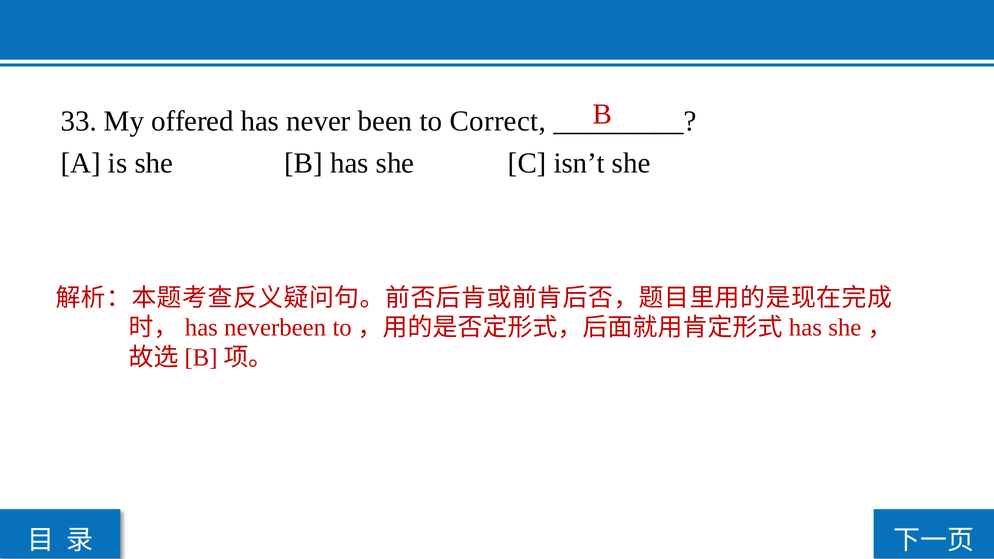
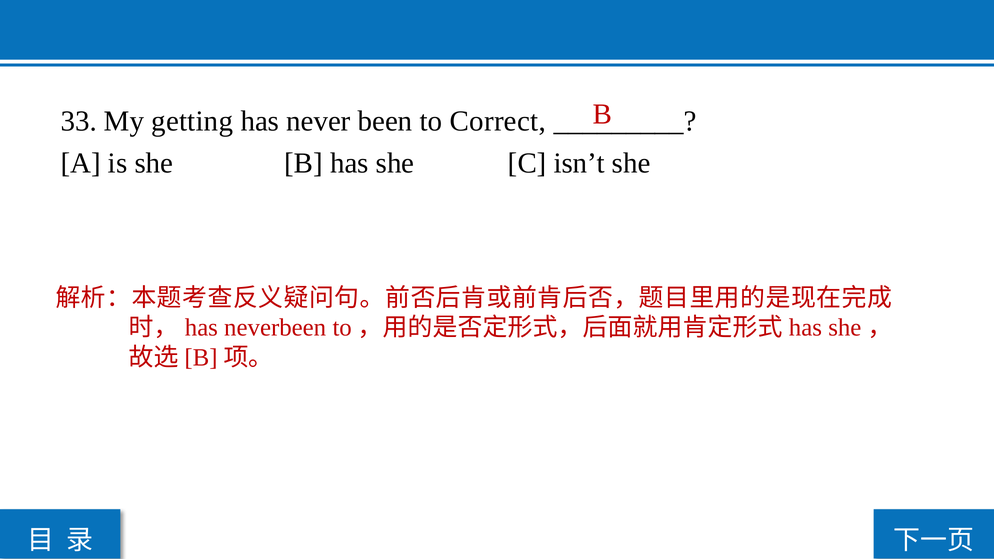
offered: offered -> getting
